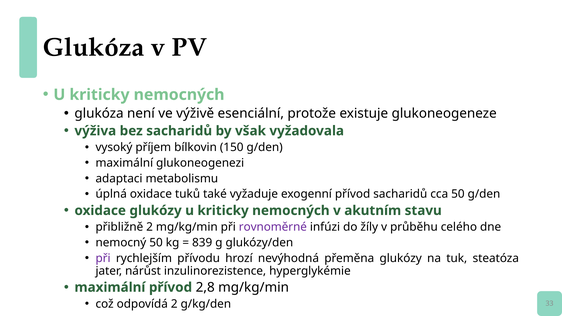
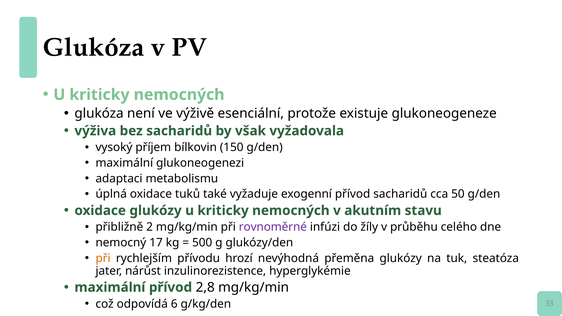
nemocný 50: 50 -> 17
839: 839 -> 500
při at (103, 258) colour: purple -> orange
odpovídá 2: 2 -> 6
